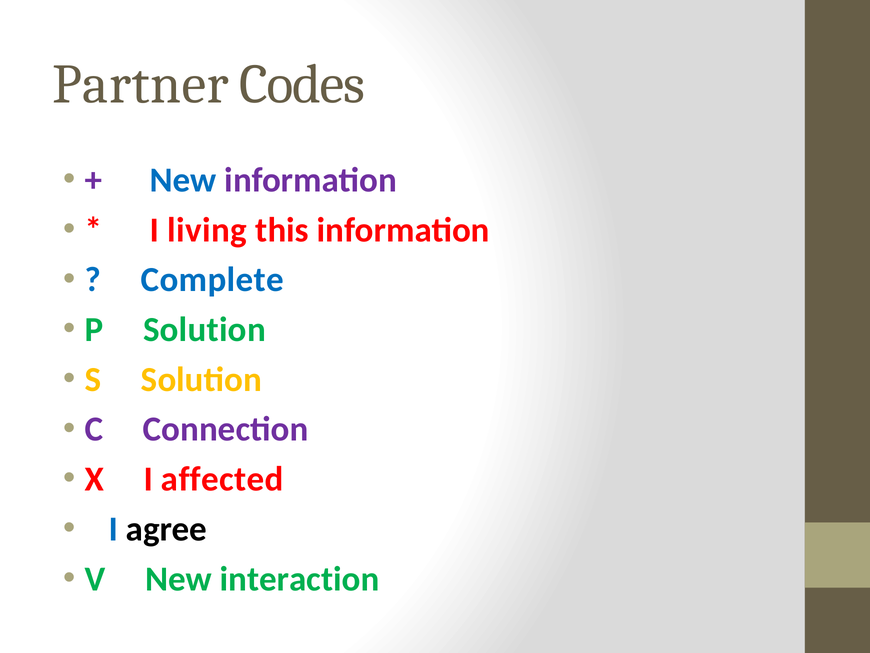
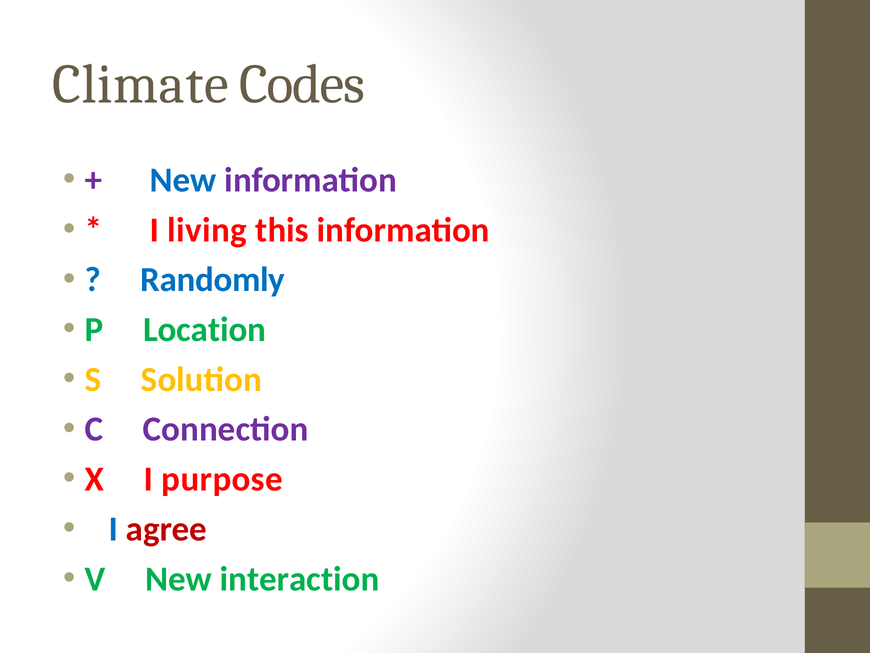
Partner: Partner -> Climate
Complete: Complete -> Randomly
P Solution: Solution -> Location
affected: affected -> purpose
agree colour: black -> red
